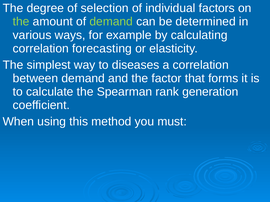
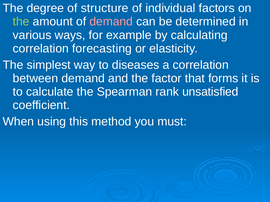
selection: selection -> structure
demand at (111, 22) colour: light green -> pink
generation: generation -> unsatisfied
